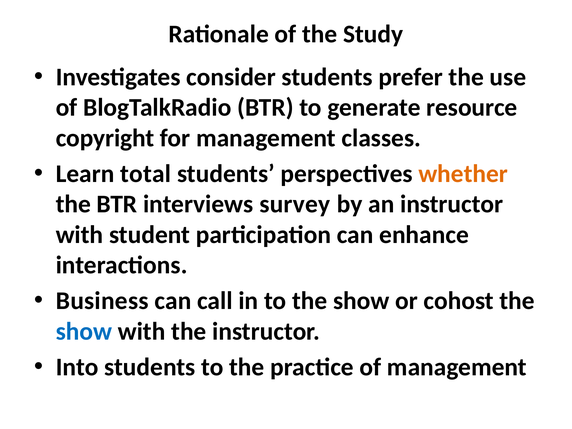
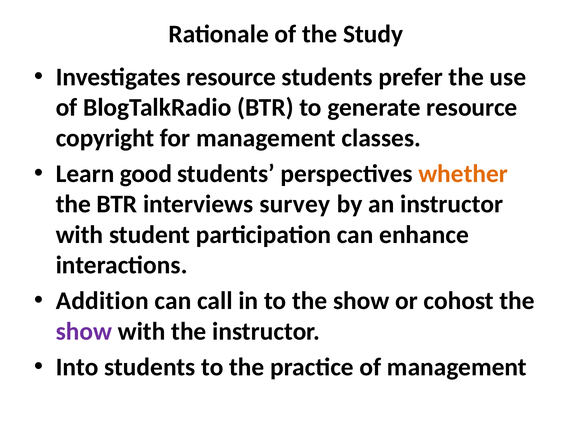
Investigates consider: consider -> resource
total: total -> good
Business: Business -> Addition
show at (84, 331) colour: blue -> purple
